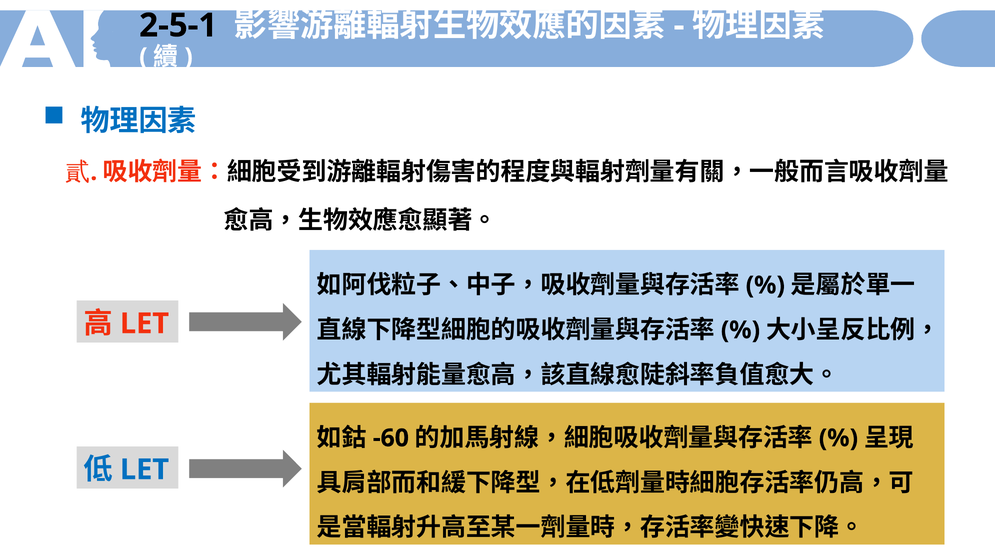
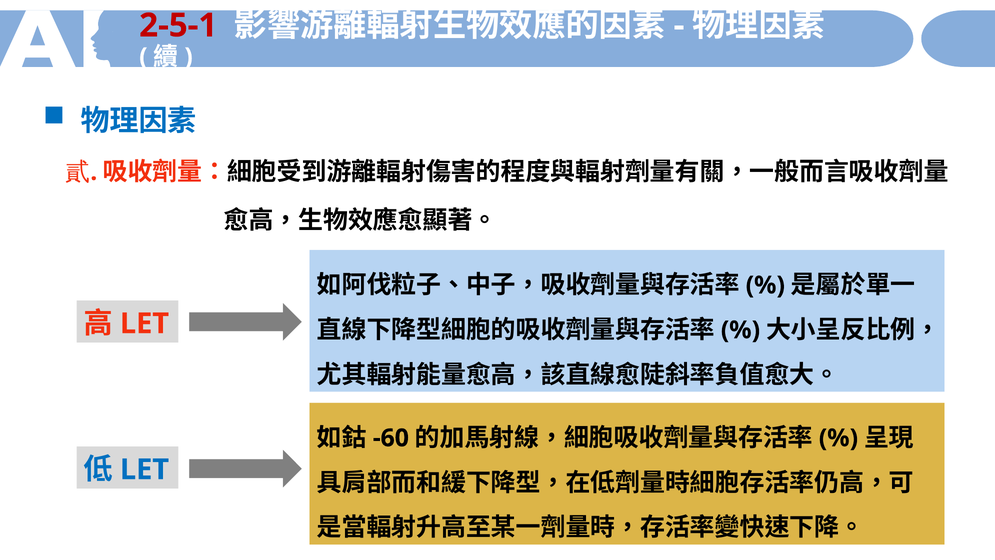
2-5-1 colour: black -> red
